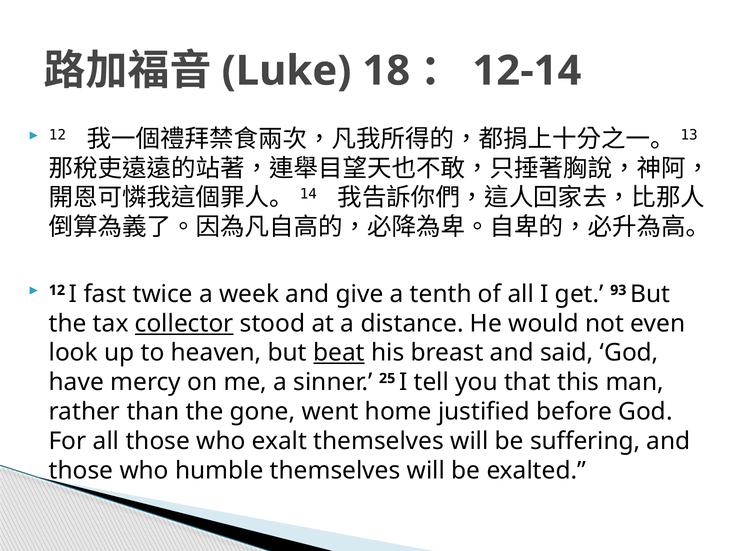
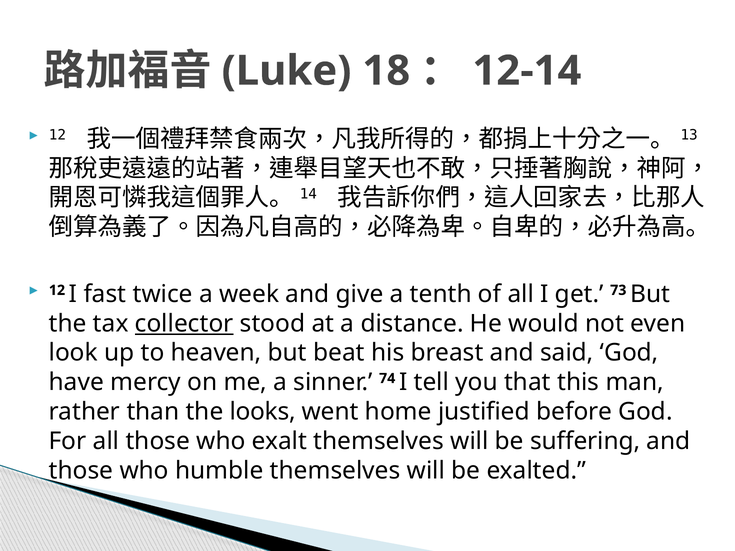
93: 93 -> 73
beat underline: present -> none
25: 25 -> 74
gone: gone -> looks
